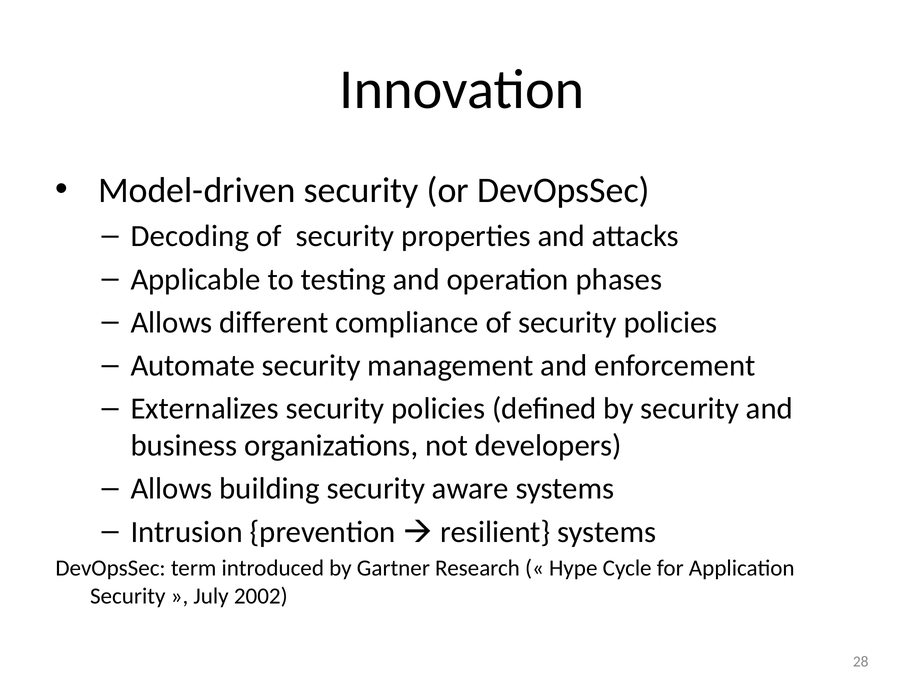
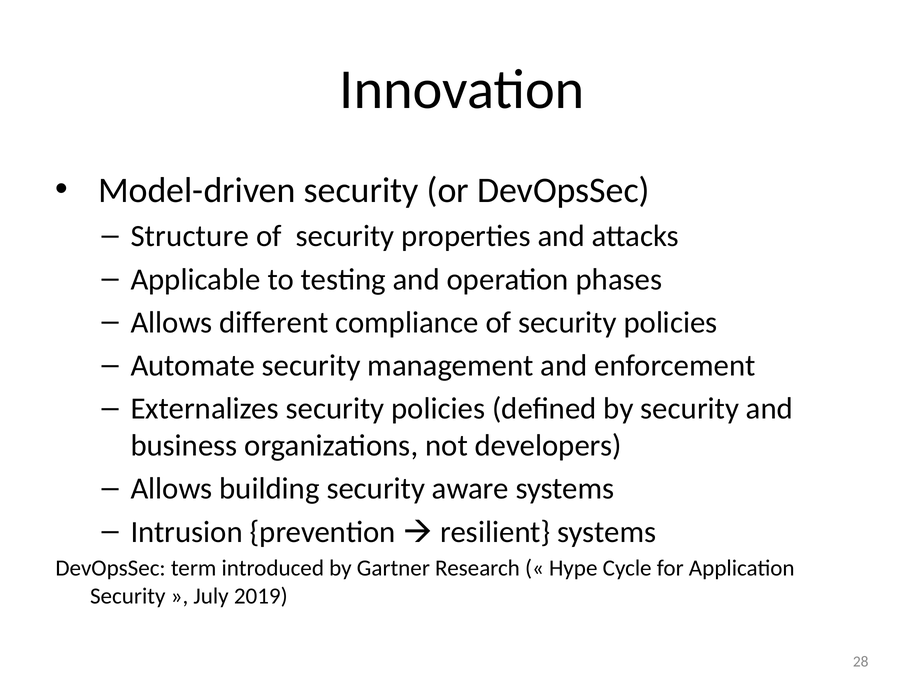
Decoding: Decoding -> Structure
2002: 2002 -> 2019
